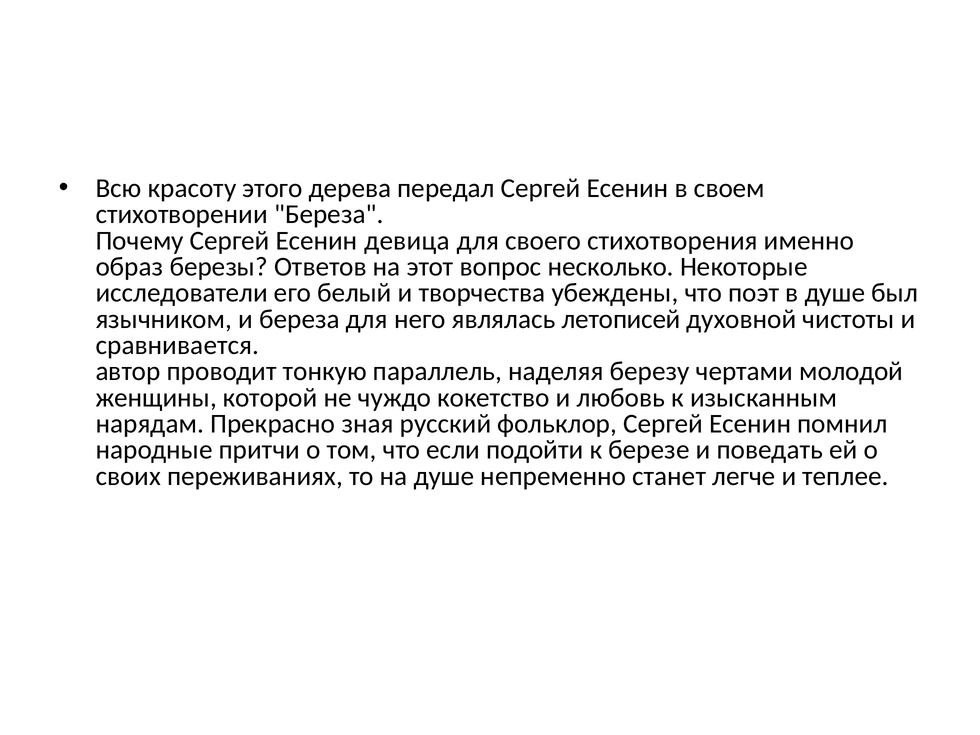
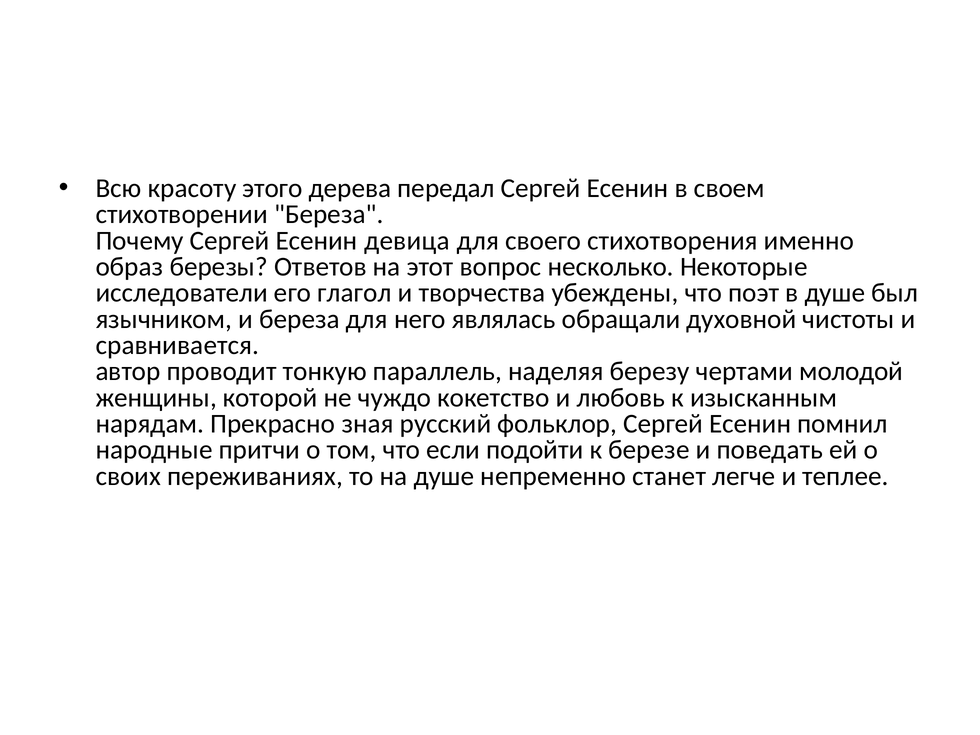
белый: белый -> глагол
летописей: летописей -> обращали
